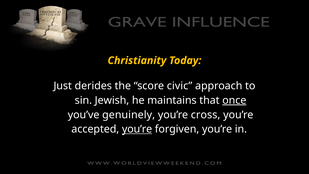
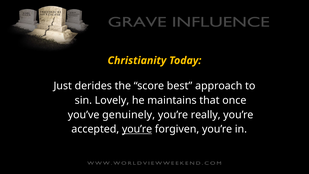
civic: civic -> best
Jewish: Jewish -> Lovely
once underline: present -> none
cross: cross -> really
